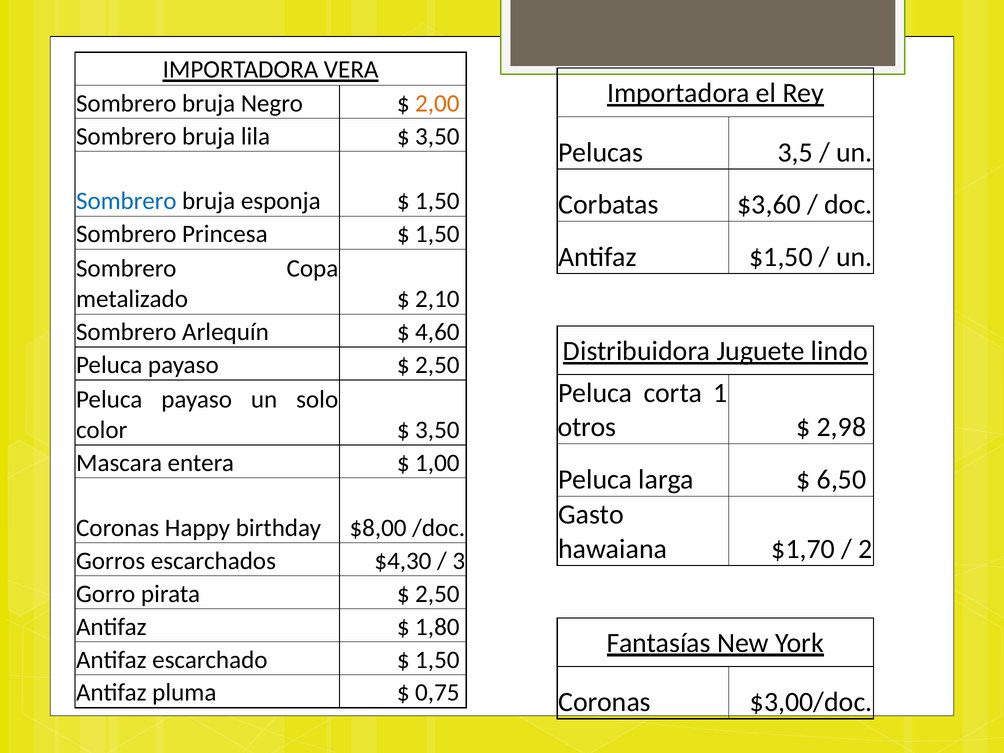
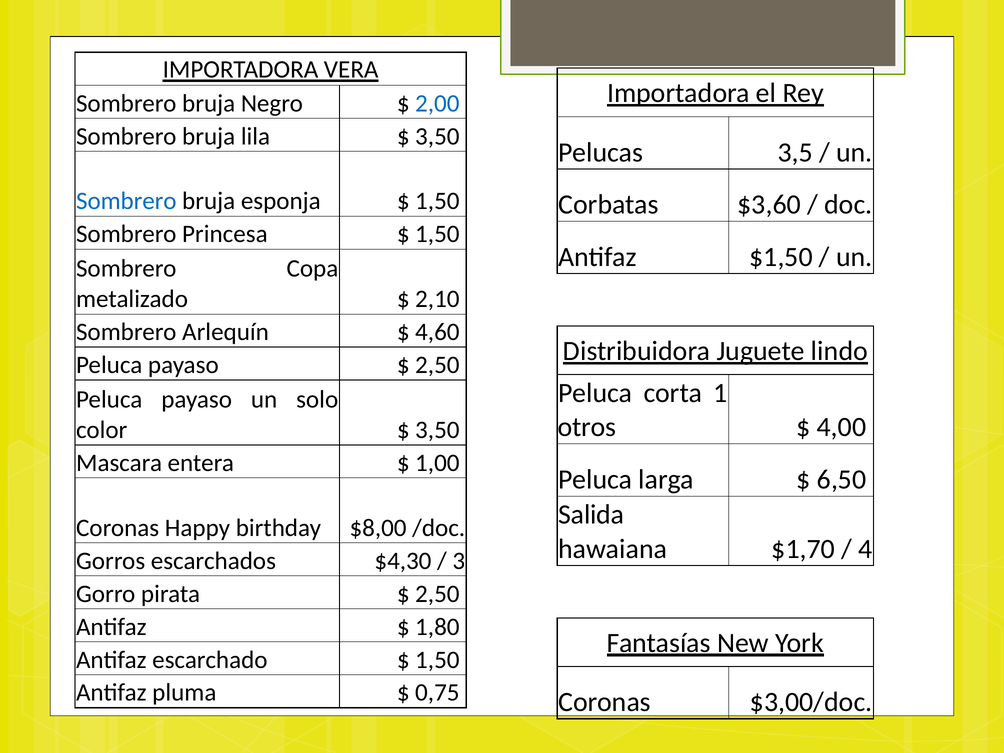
2,00 colour: orange -> blue
2,98: 2,98 -> 4,00
Gasto: Gasto -> Salida
2: 2 -> 4
